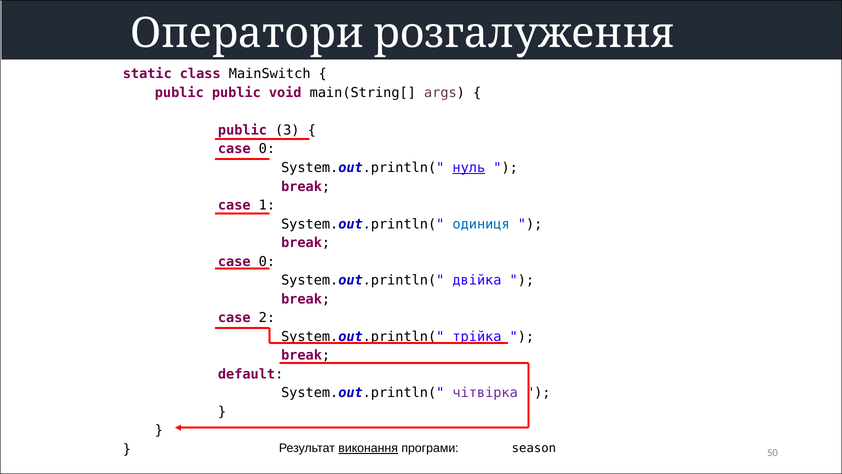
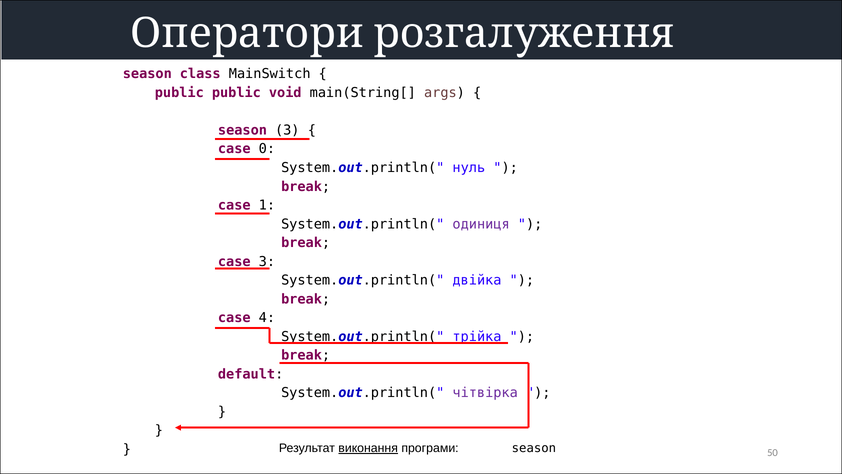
static at (147, 74): static -> season
public at (243, 130): public -> season
нуль underline: present -> none
одиниця colour: blue -> purple
0 at (267, 261): 0 -> 3
2: 2 -> 4
